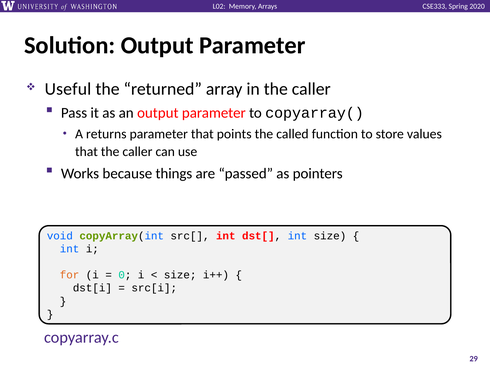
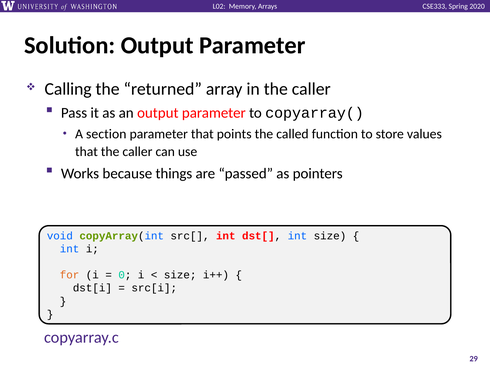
Useful: Useful -> Calling
returns: returns -> section
